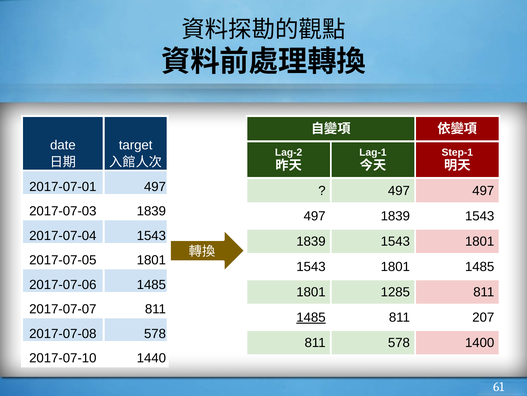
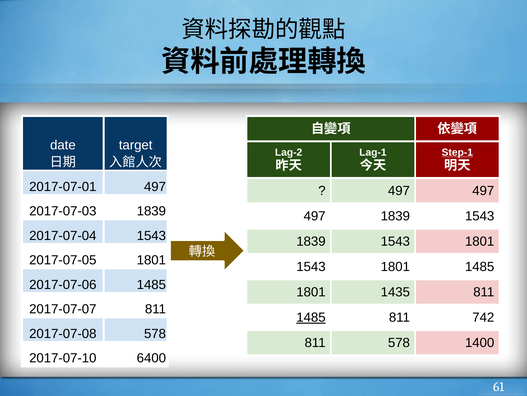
Step-1 underline: none -> present
1285: 1285 -> 1435
207: 207 -> 742
1440: 1440 -> 6400
